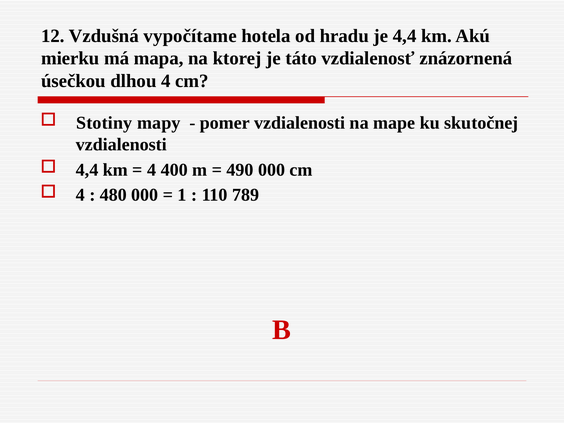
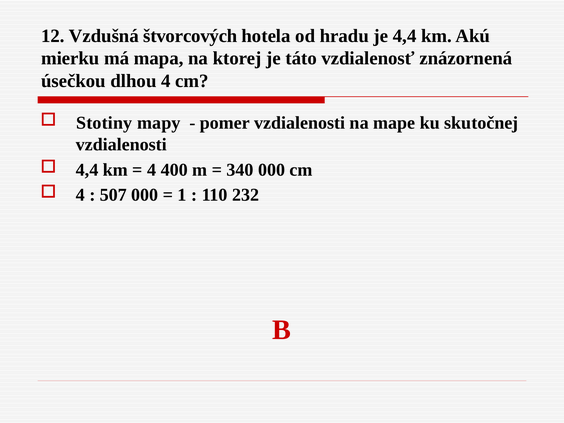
vypočítame: vypočítame -> štvorcových
490: 490 -> 340
480: 480 -> 507
789: 789 -> 232
